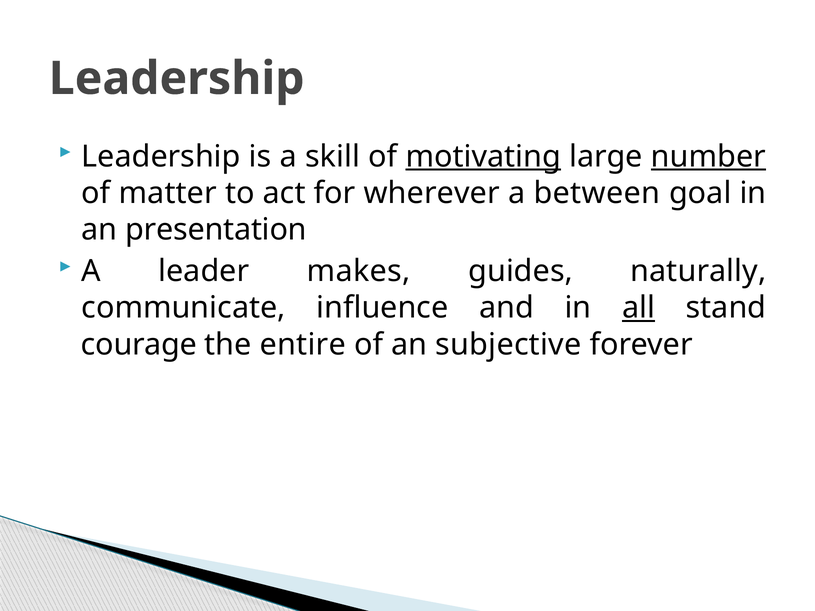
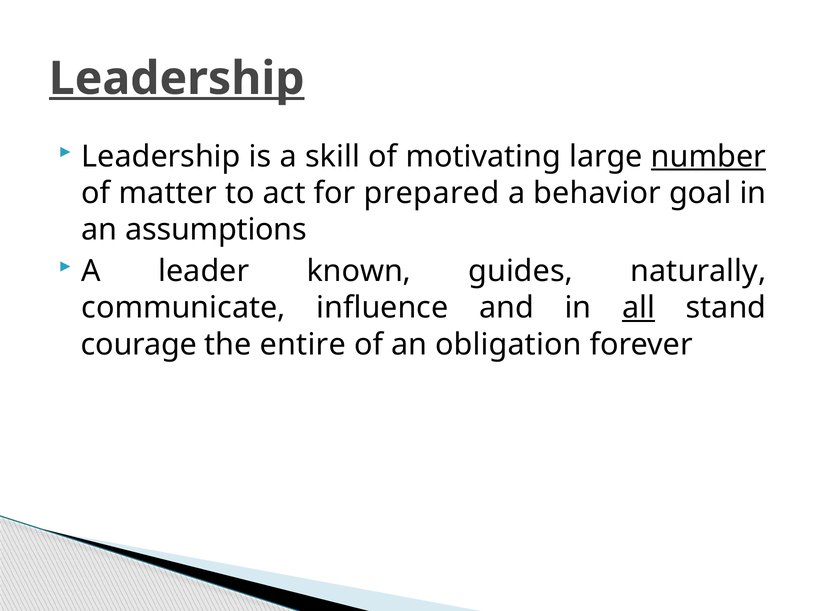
Leadership at (177, 79) underline: none -> present
motivating underline: present -> none
wherever: wherever -> prepared
between: between -> behavior
presentation: presentation -> assumptions
makes: makes -> known
subjective: subjective -> obligation
